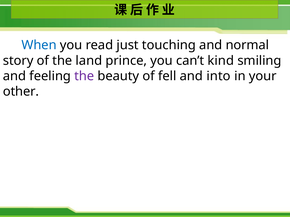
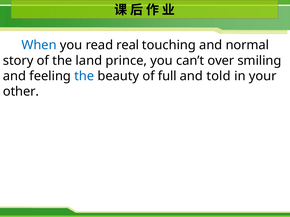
just: just -> real
kind: kind -> over
the at (84, 76) colour: purple -> blue
fell: fell -> full
into: into -> told
